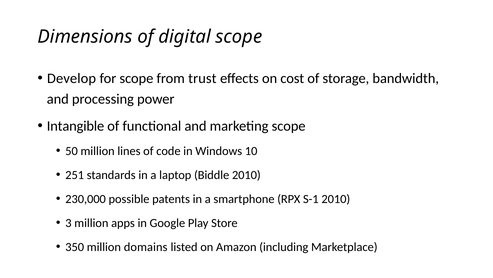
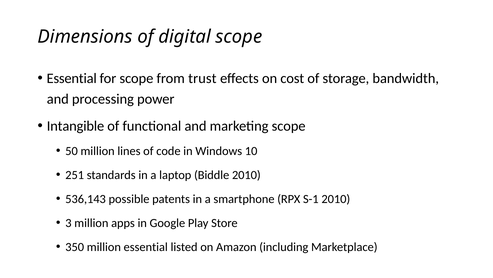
Develop at (72, 78): Develop -> Essential
230,000: 230,000 -> 536,143
million domains: domains -> essential
